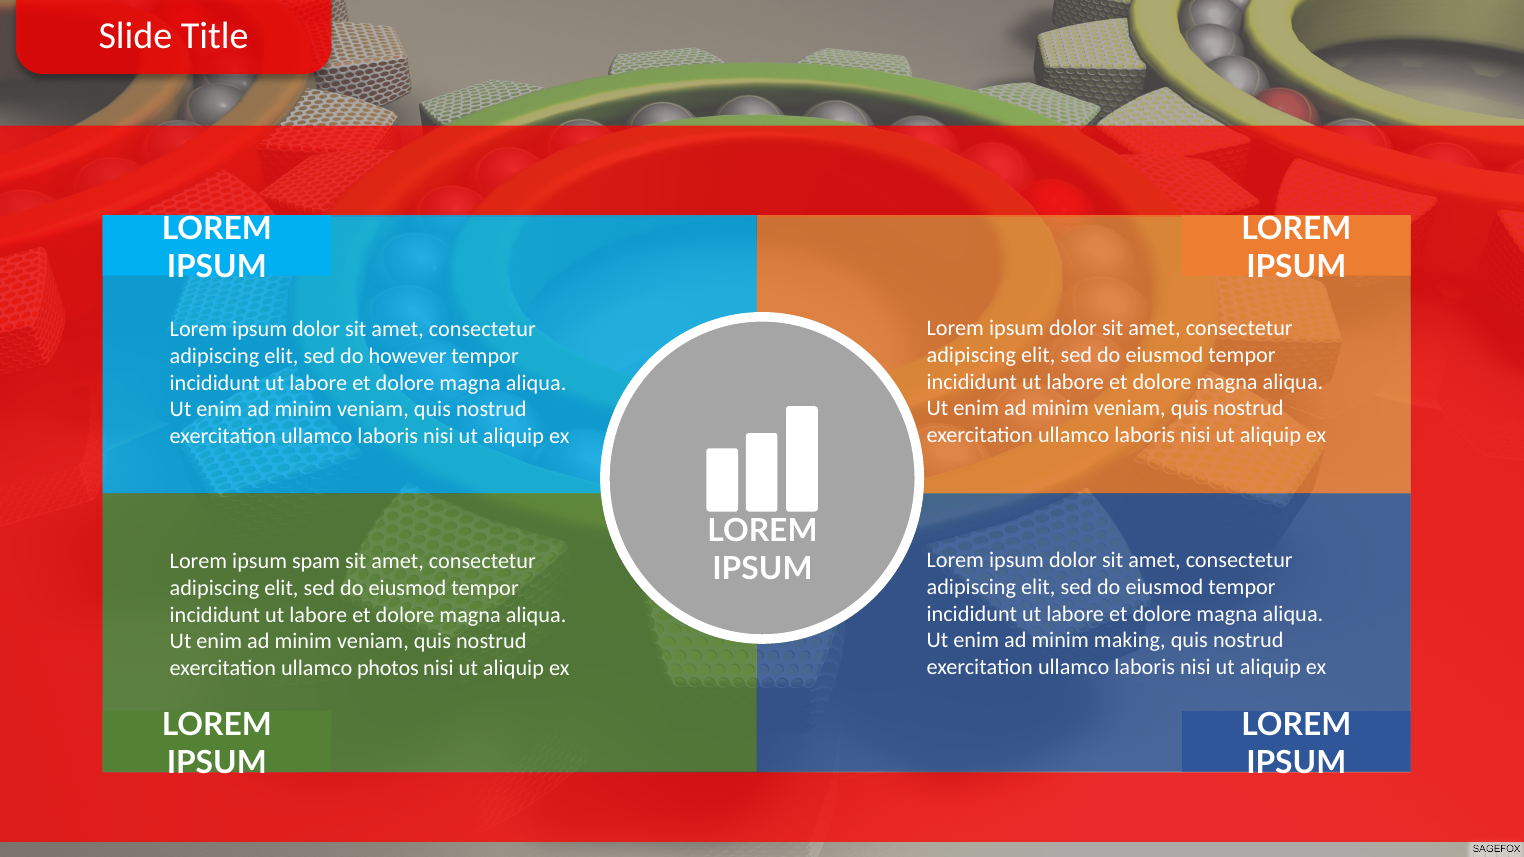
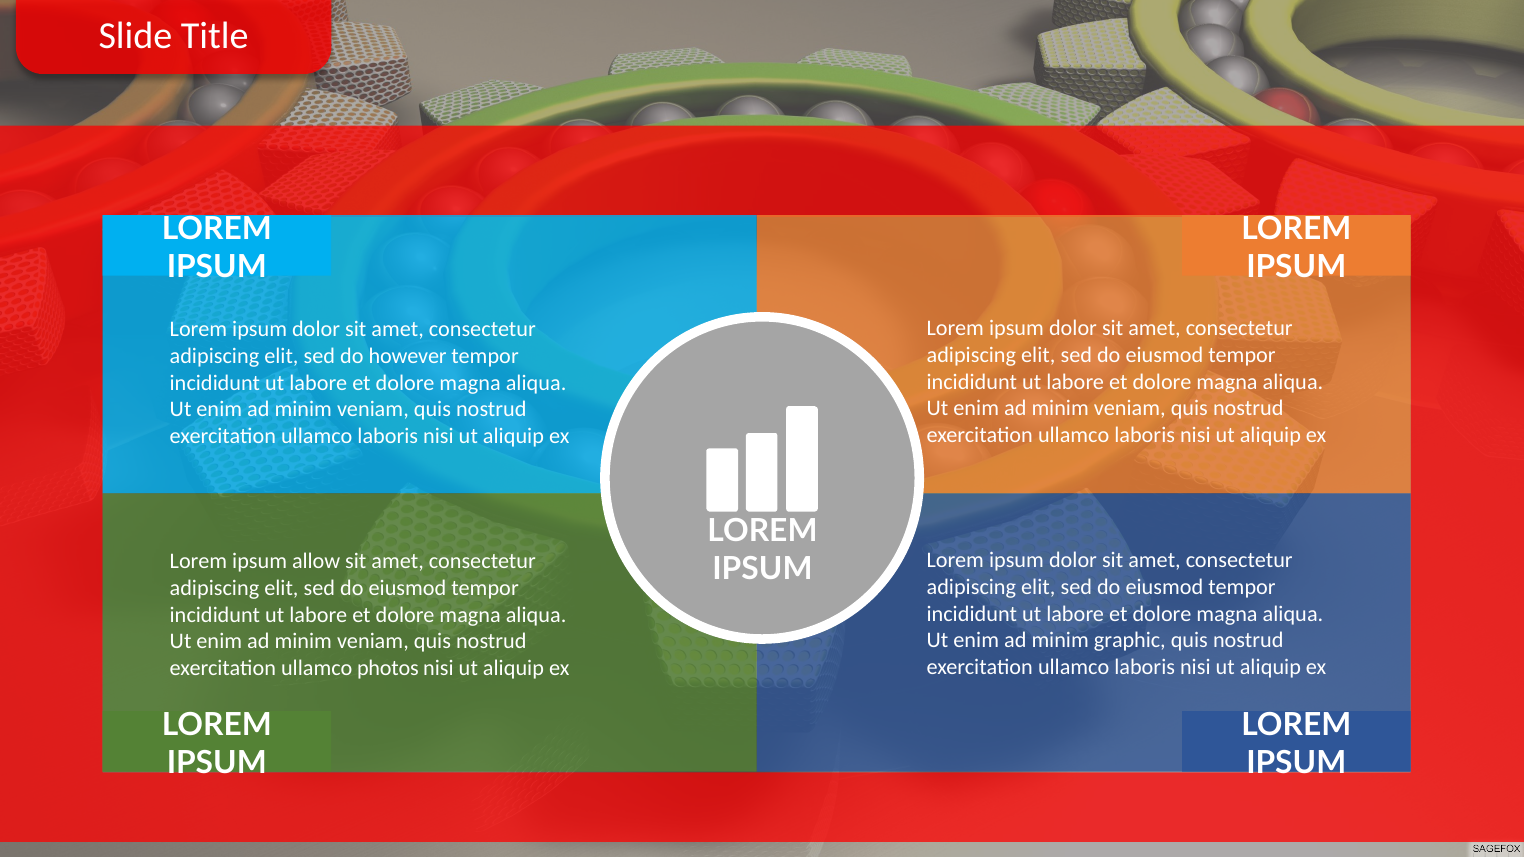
spam: spam -> allow
making: making -> graphic
